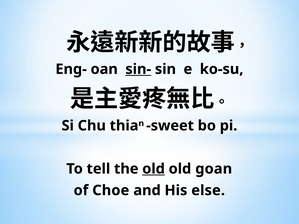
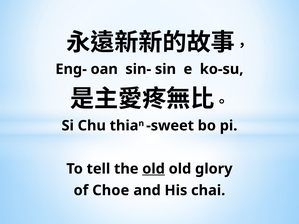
sin- underline: present -> none
goan: goan -> glory
else: else -> chai
